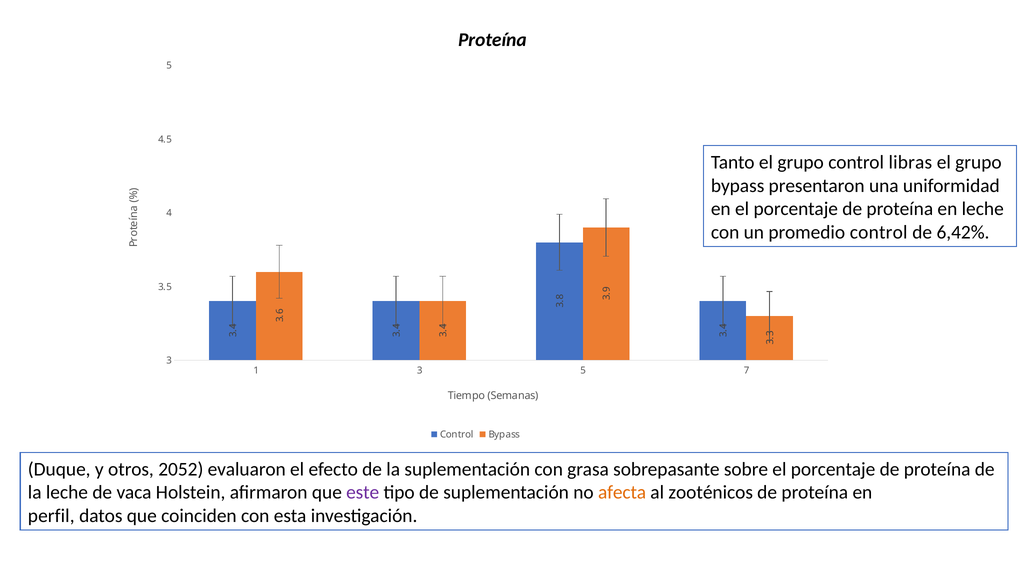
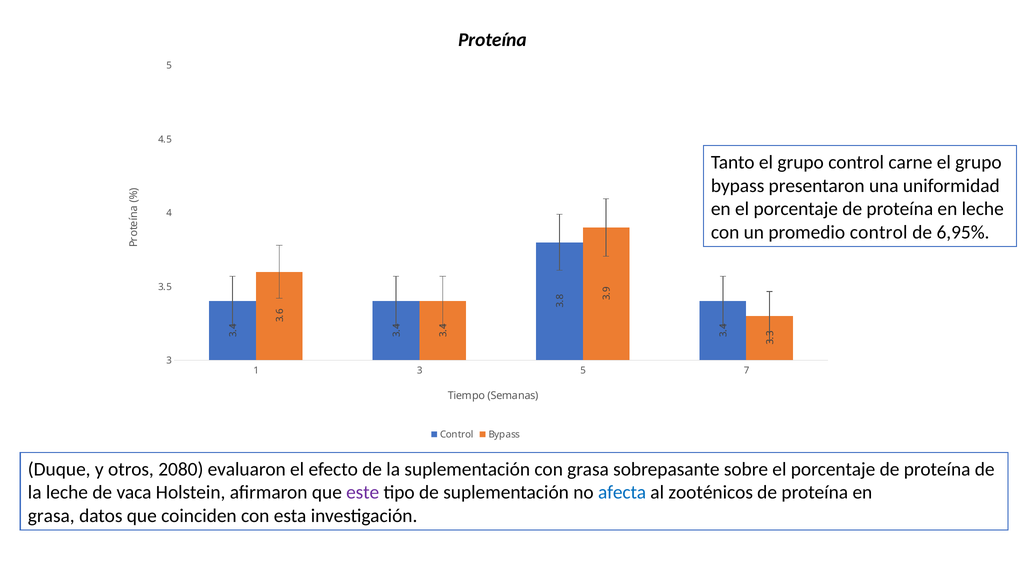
libras: libras -> carne
6,42%: 6,42% -> 6,95%
2052: 2052 -> 2080
afecta colour: orange -> blue
perfil at (51, 515): perfil -> grasa
